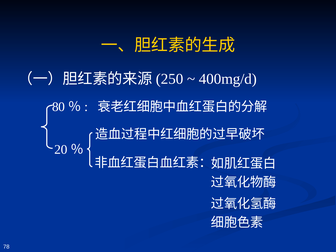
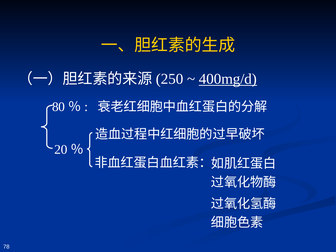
400mg/d underline: none -> present
